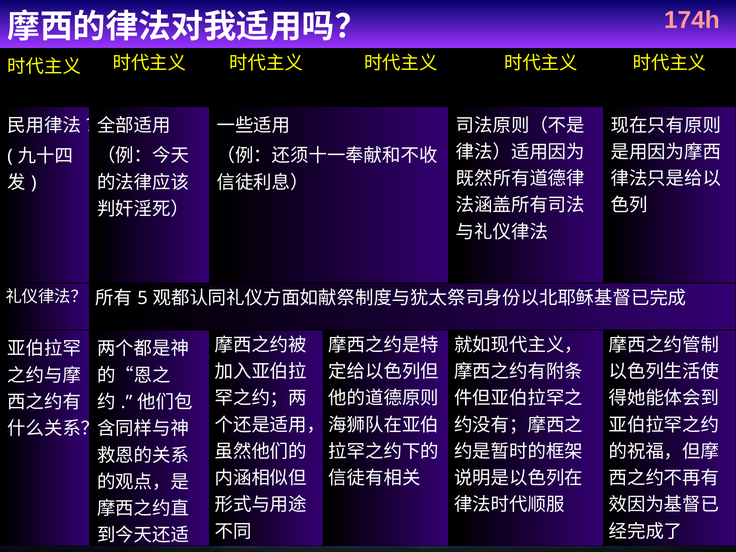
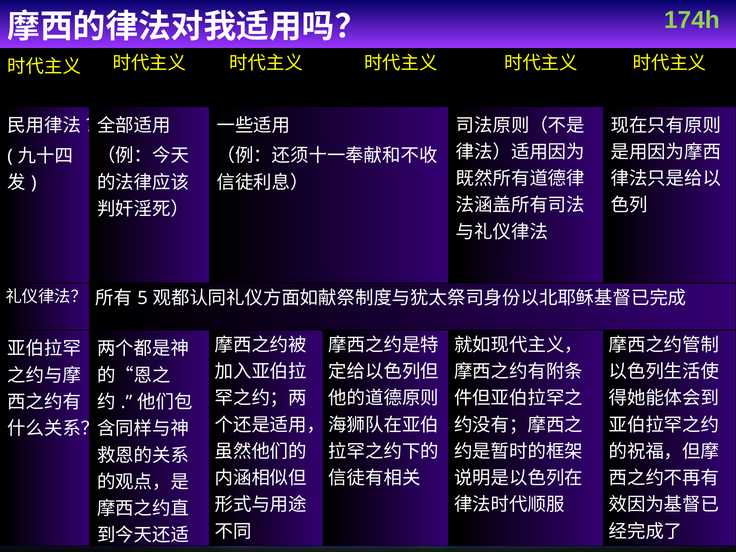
174h colour: pink -> light green
